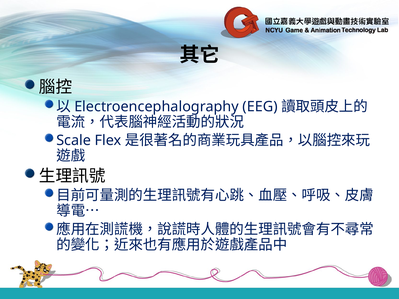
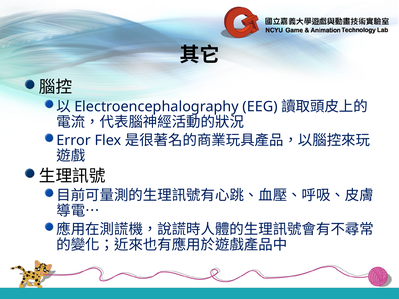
Scale: Scale -> Error
